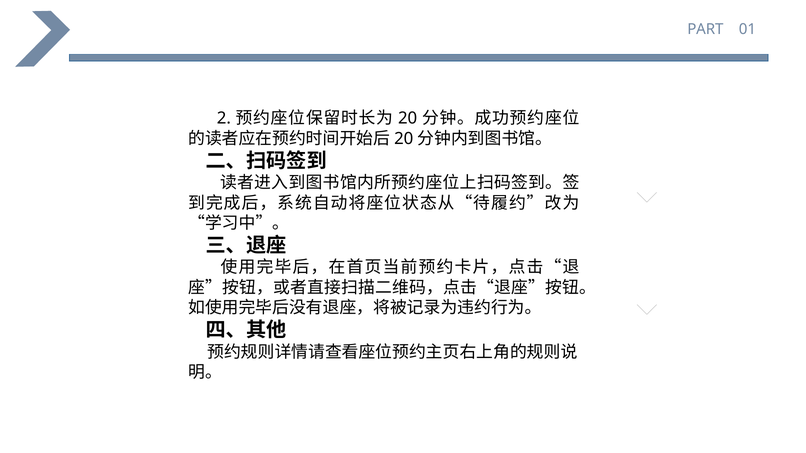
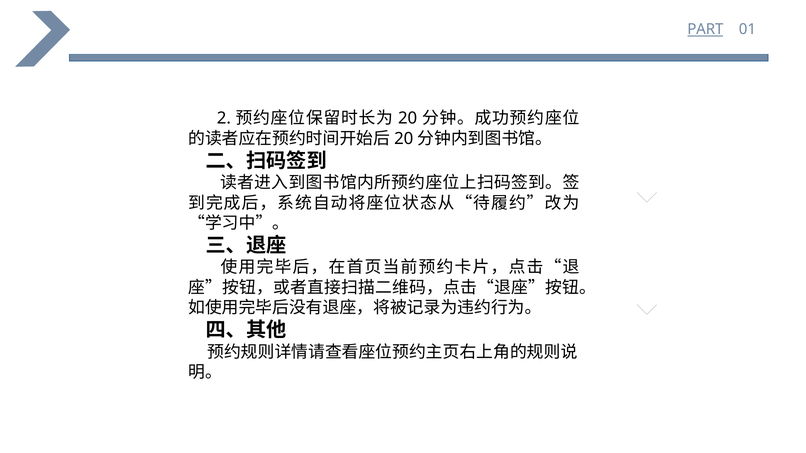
PART underline: none -> present
